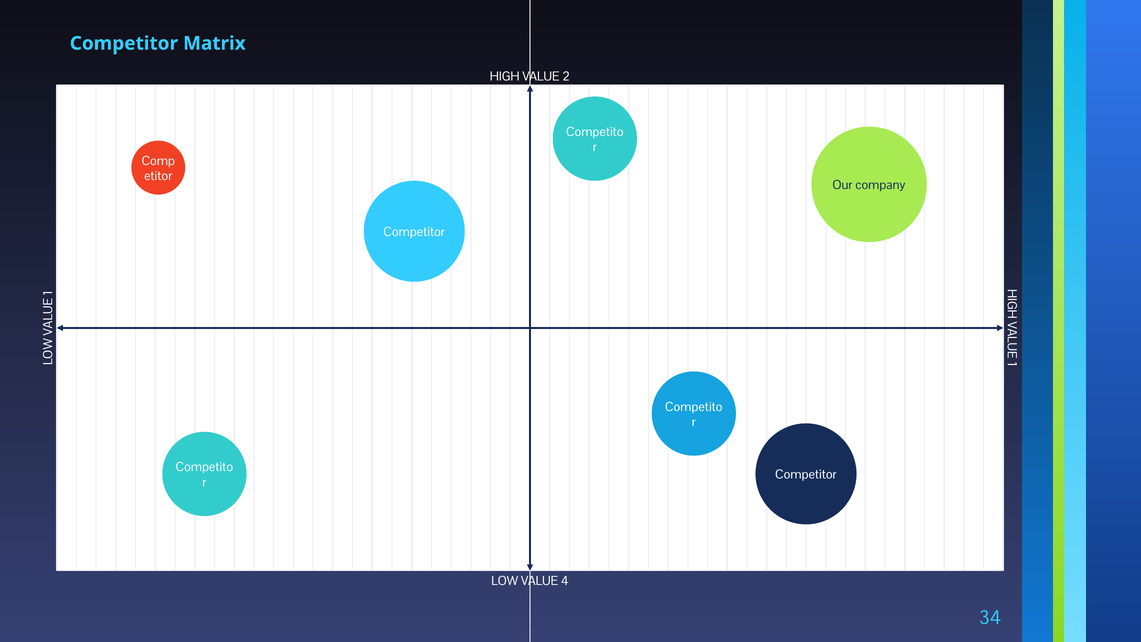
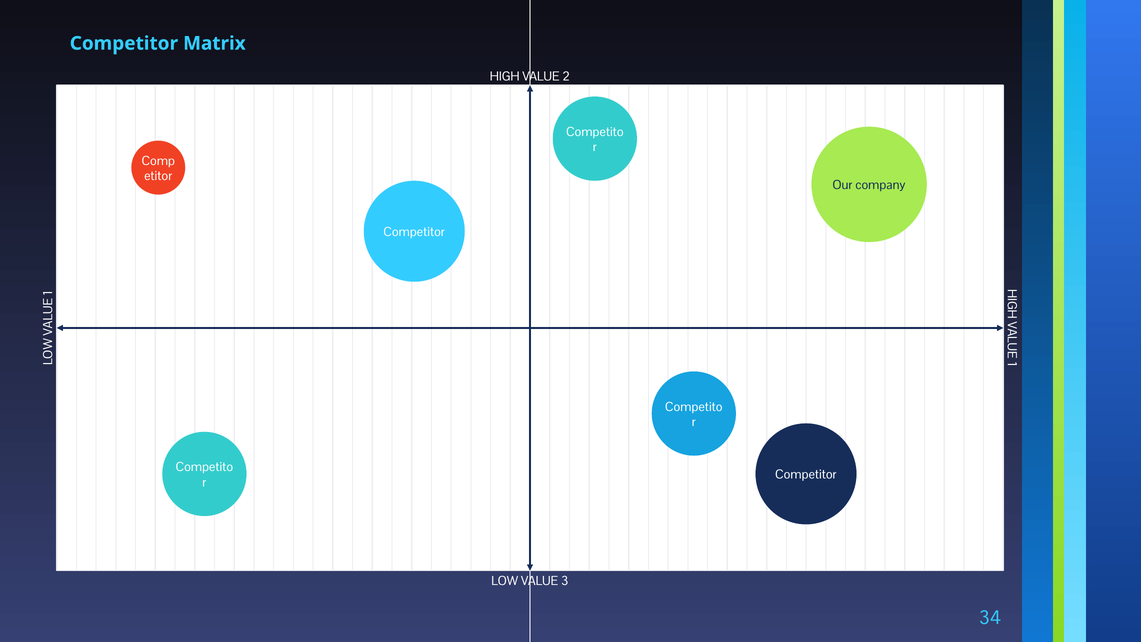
4: 4 -> 3
